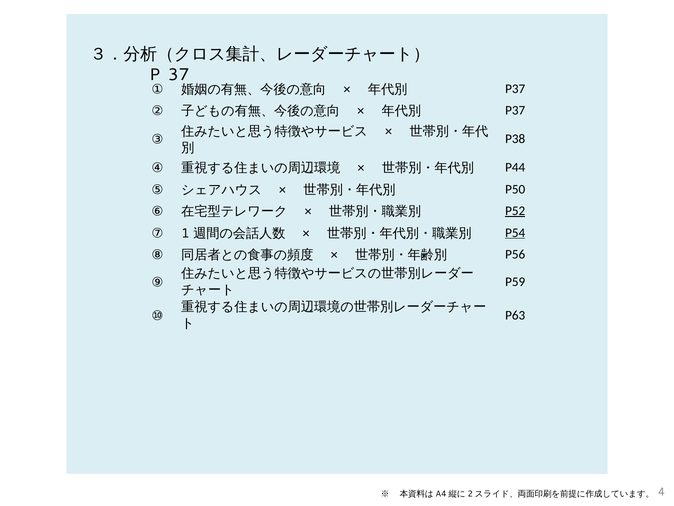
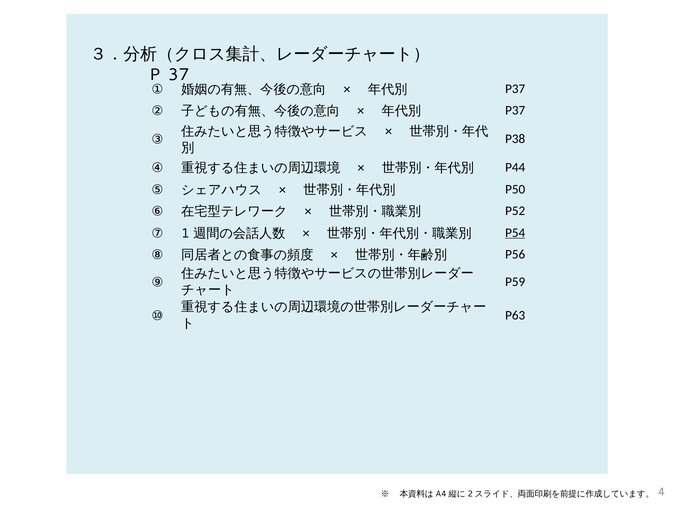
P52 underline: present -> none
